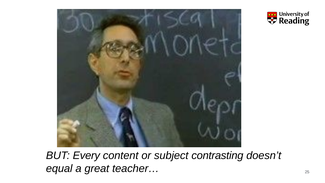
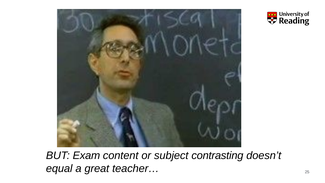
Every: Every -> Exam
